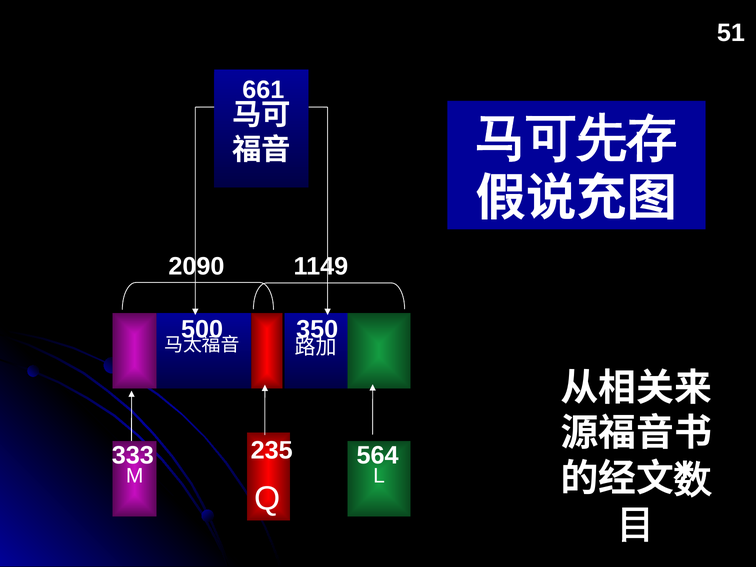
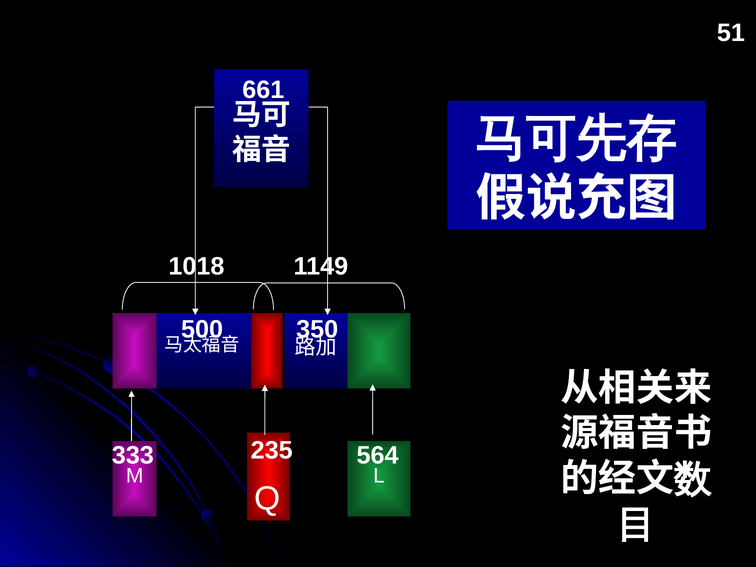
2090: 2090 -> 1018
